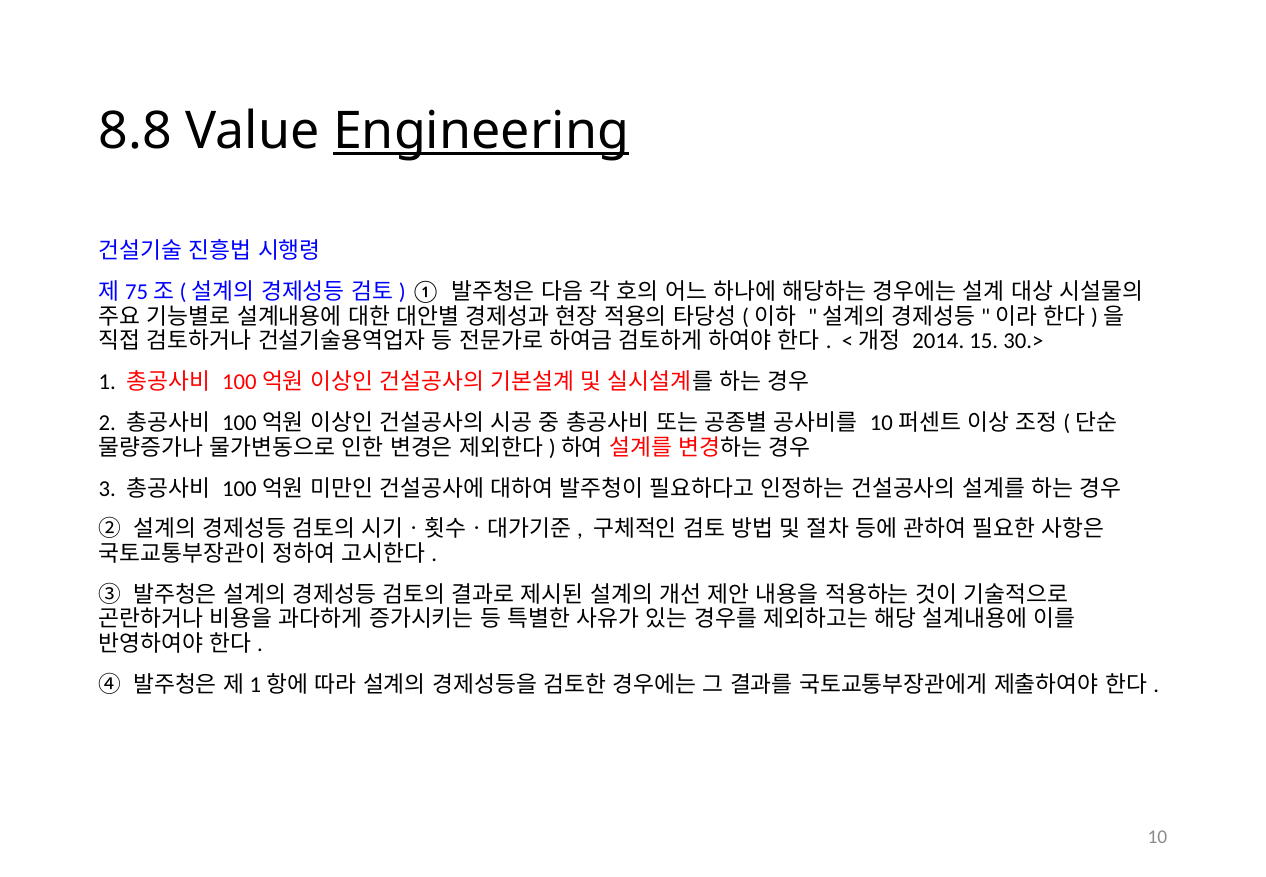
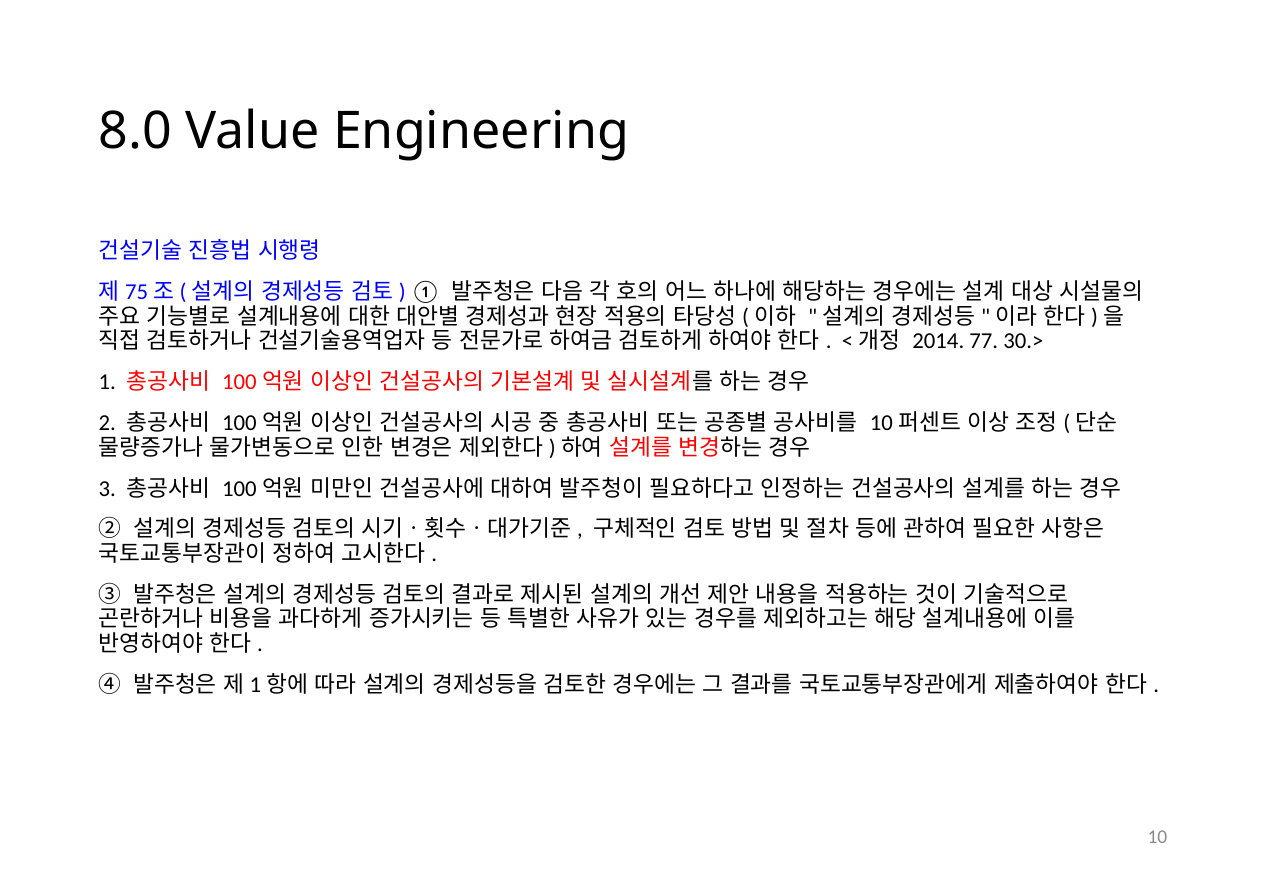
8.8: 8.8 -> 8.0
Engineering underline: present -> none
15: 15 -> 77
